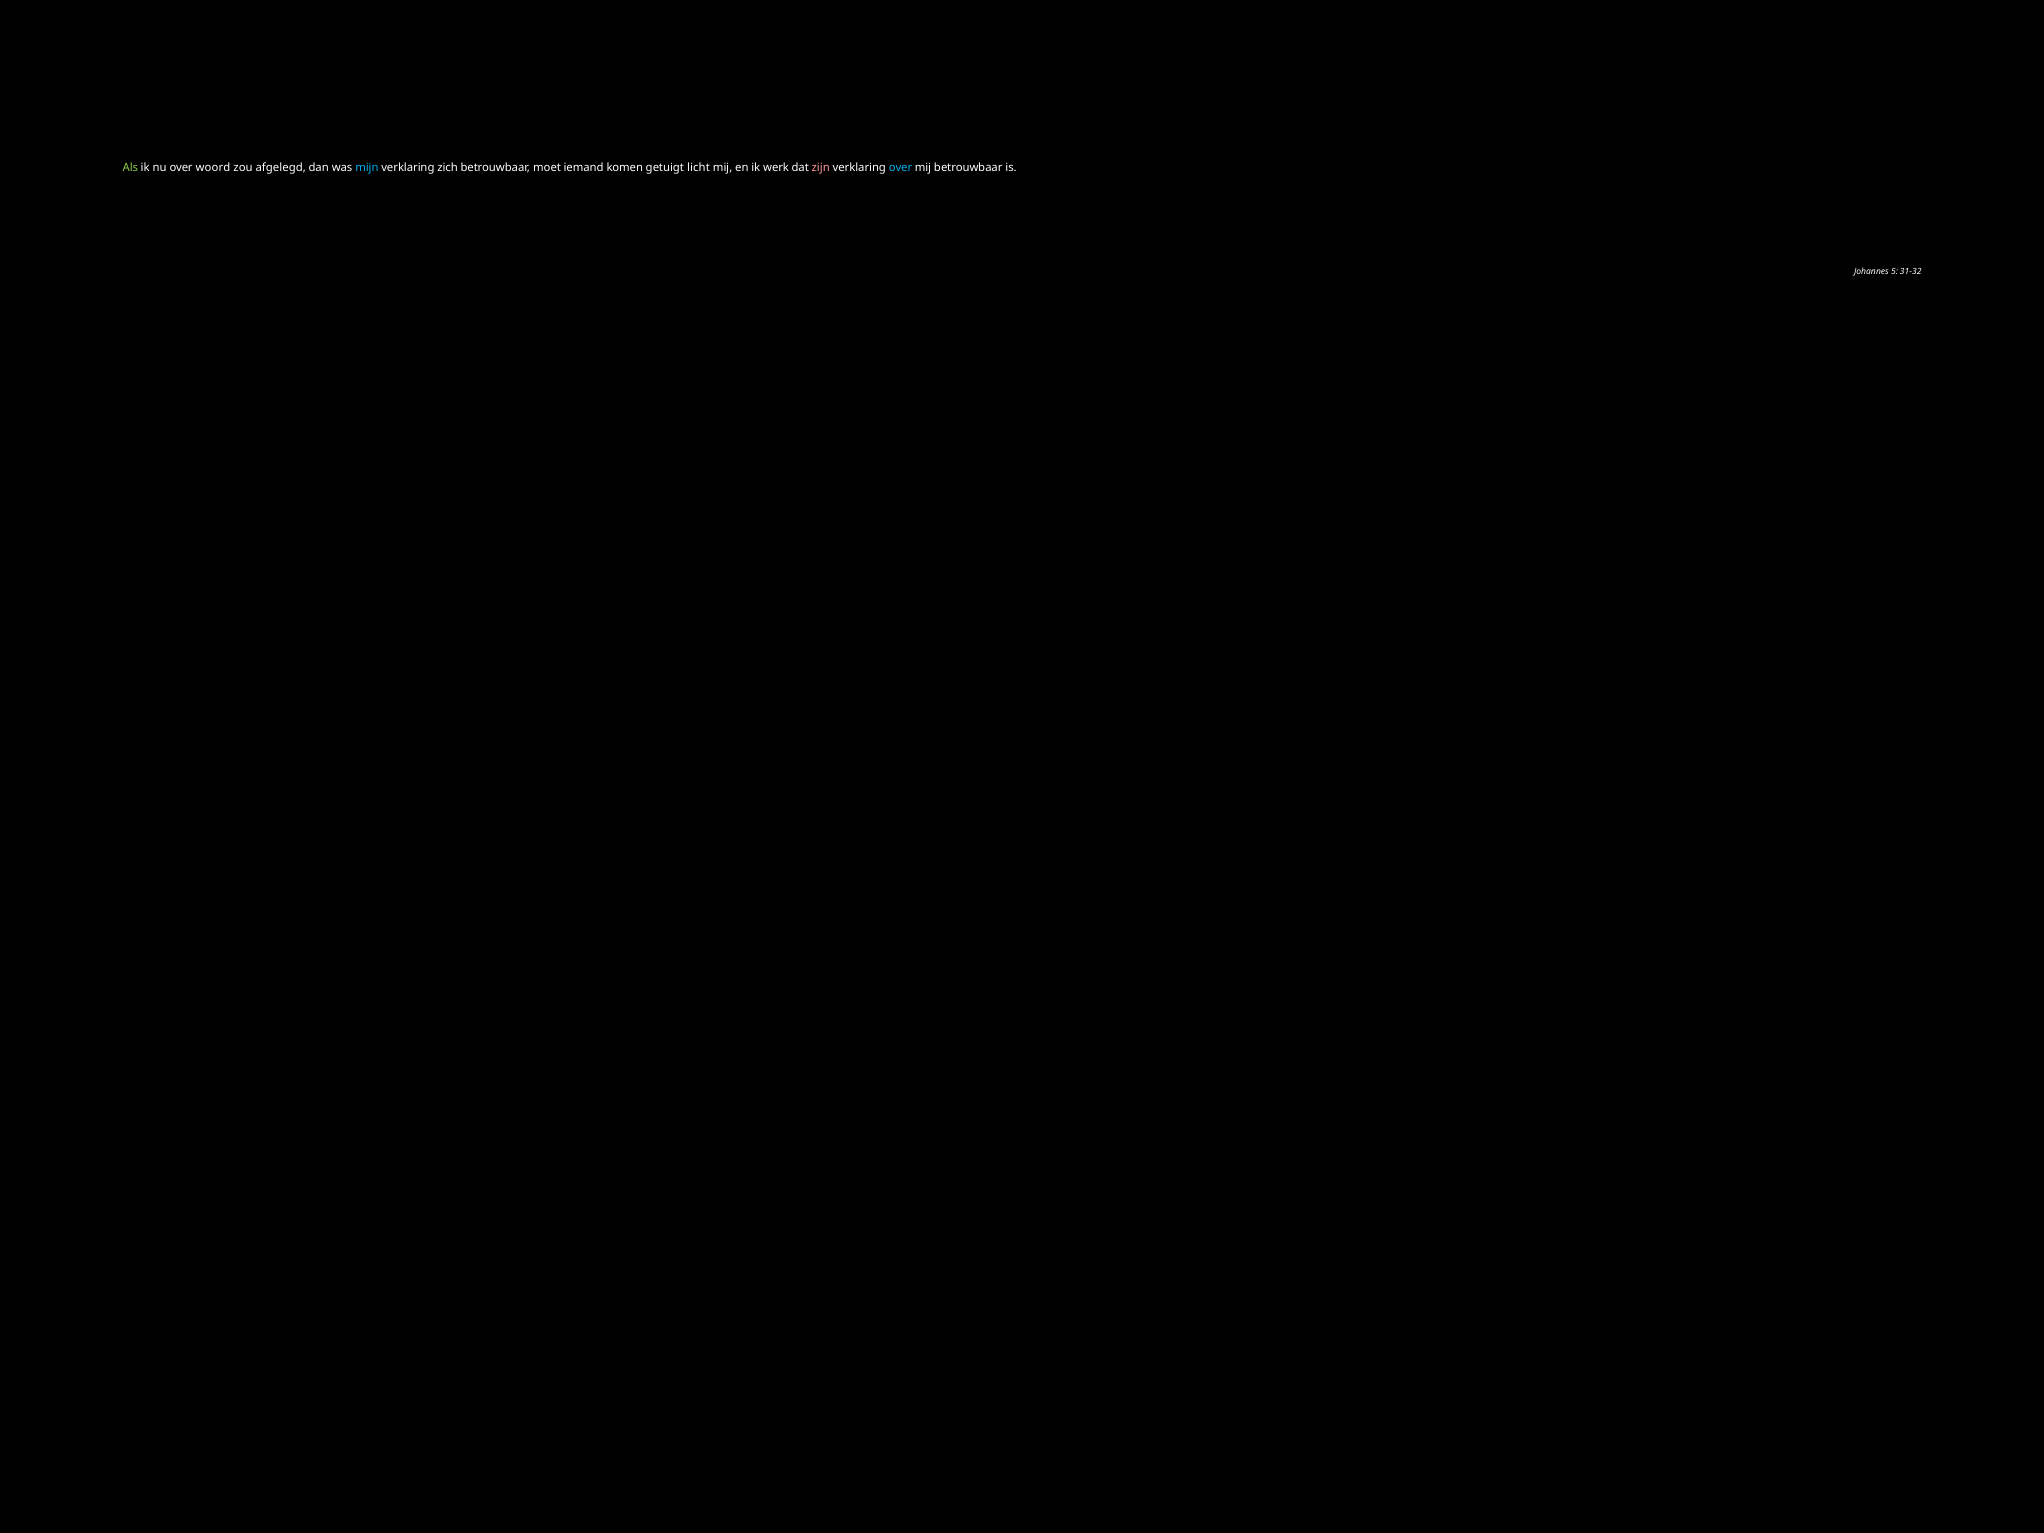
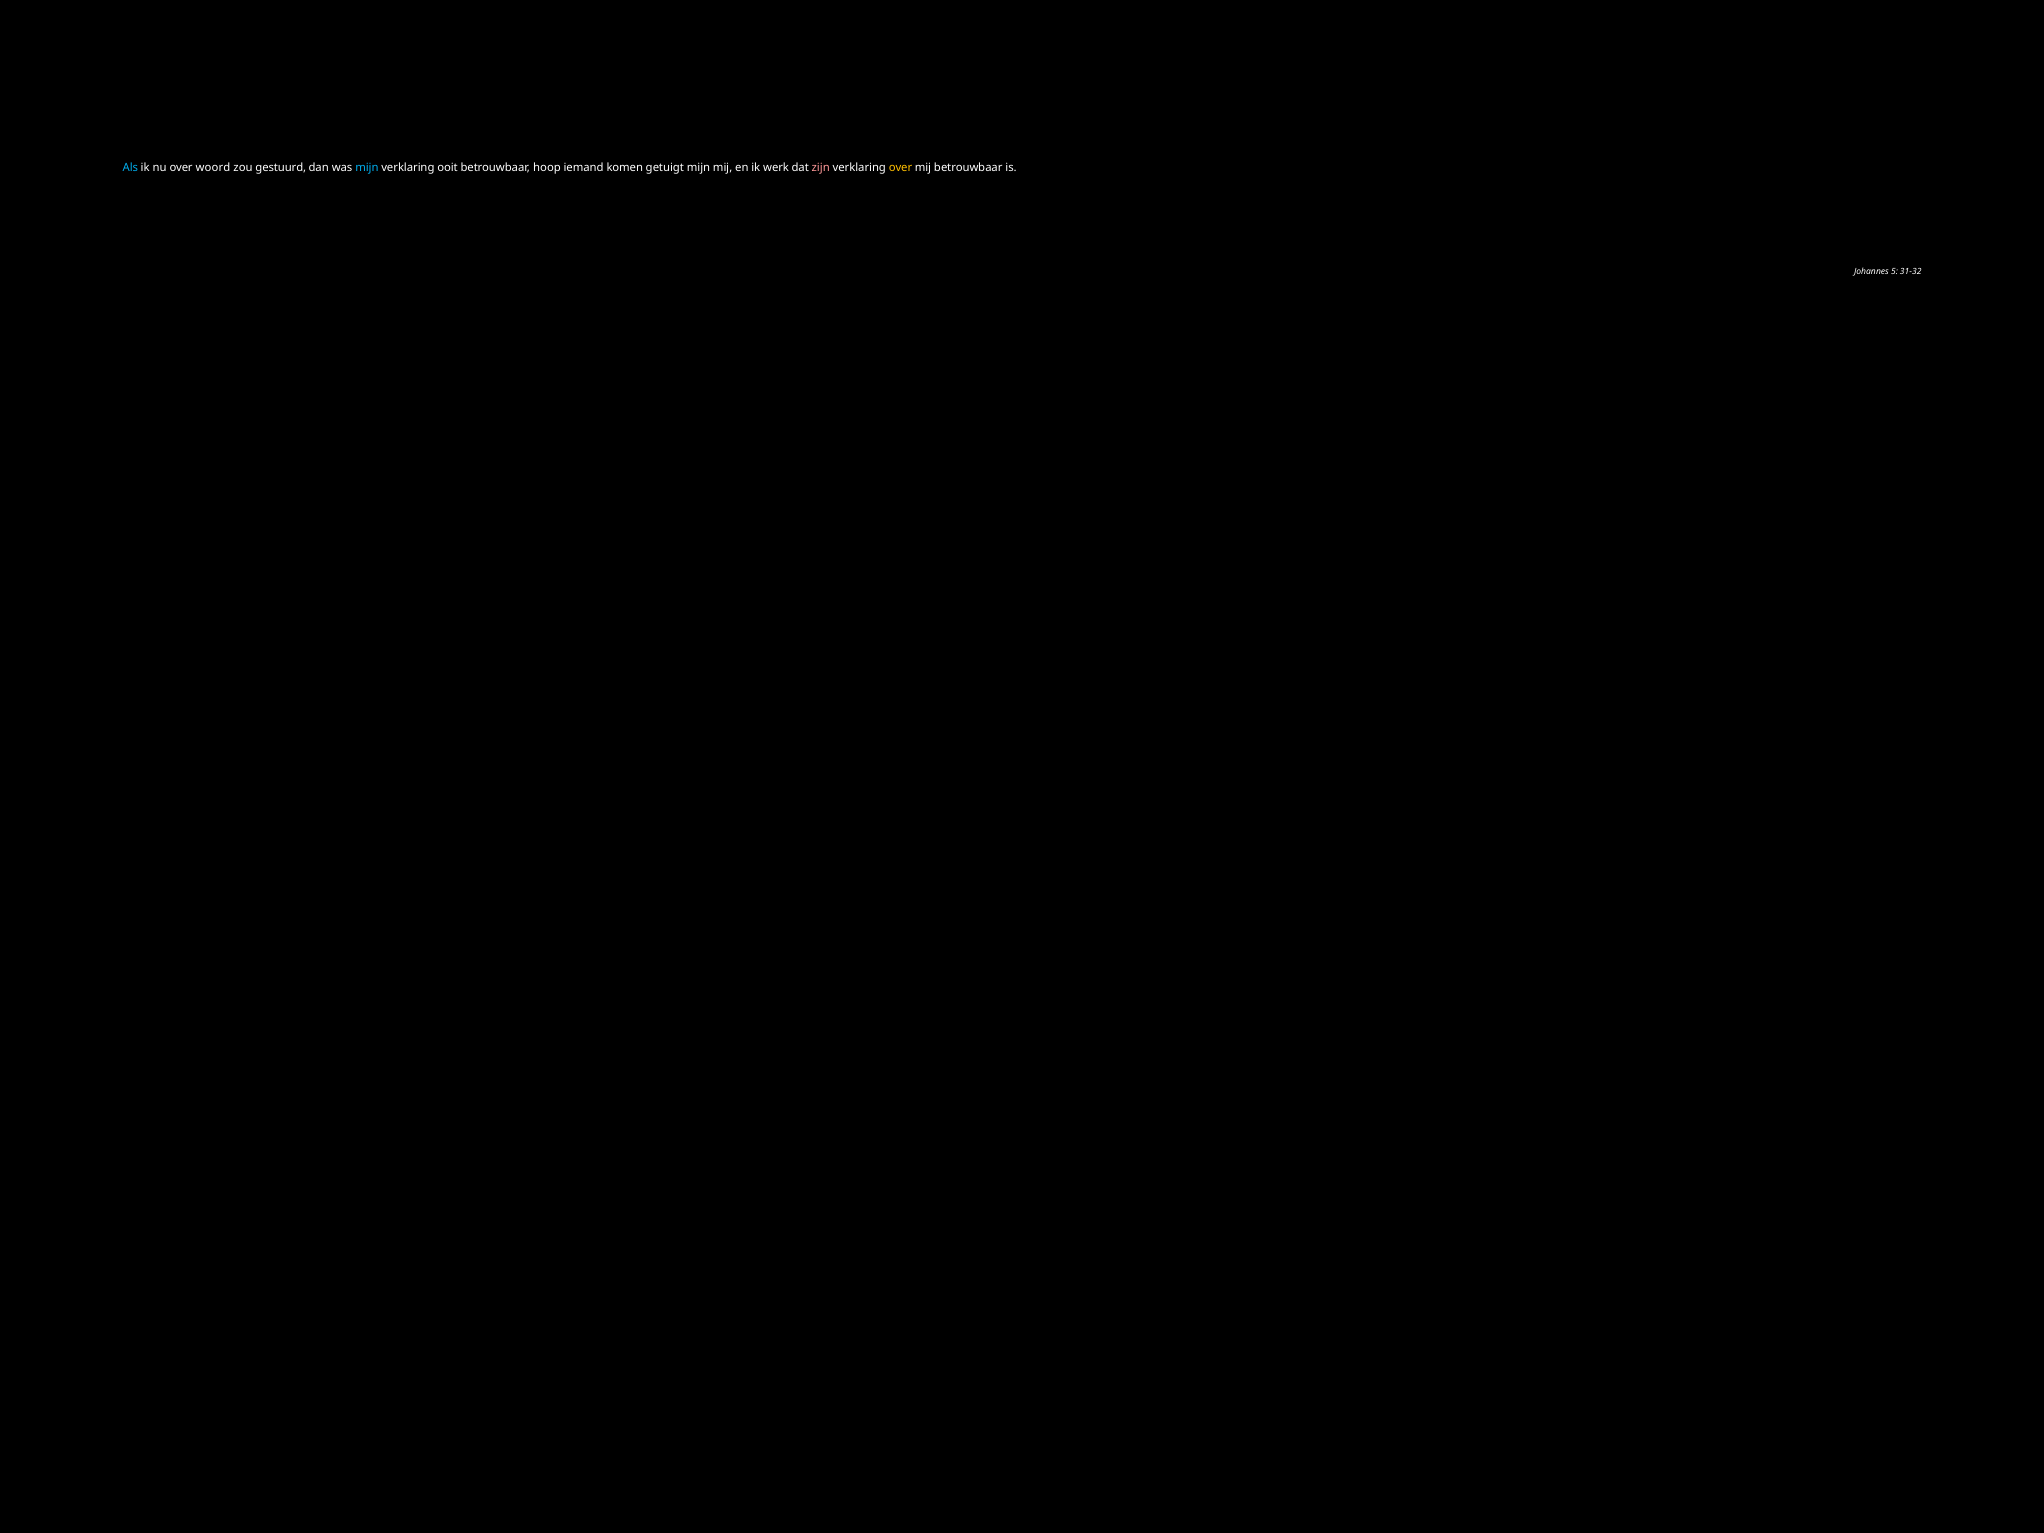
Als colour: light green -> light blue
afgelegd: afgelegd -> gestuurd
zich: zich -> ooit
moet: moet -> hoop
getuigt licht: licht -> mijn
over at (900, 168) colour: light blue -> yellow
